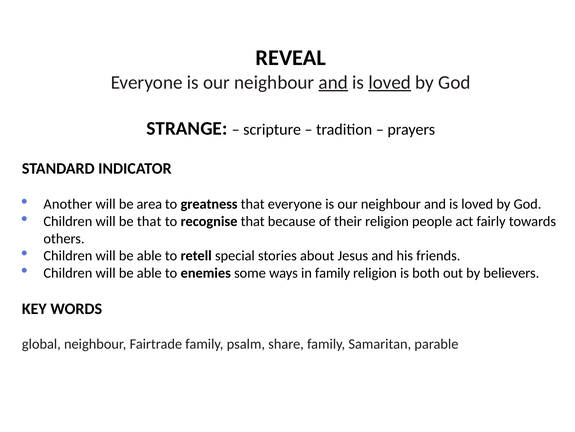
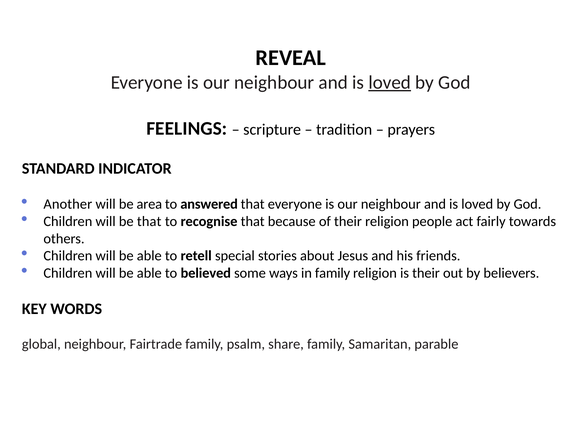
and at (333, 82) underline: present -> none
STRANGE: STRANGE -> FEELINGS
greatness: greatness -> answered
enemies: enemies -> believed
is both: both -> their
